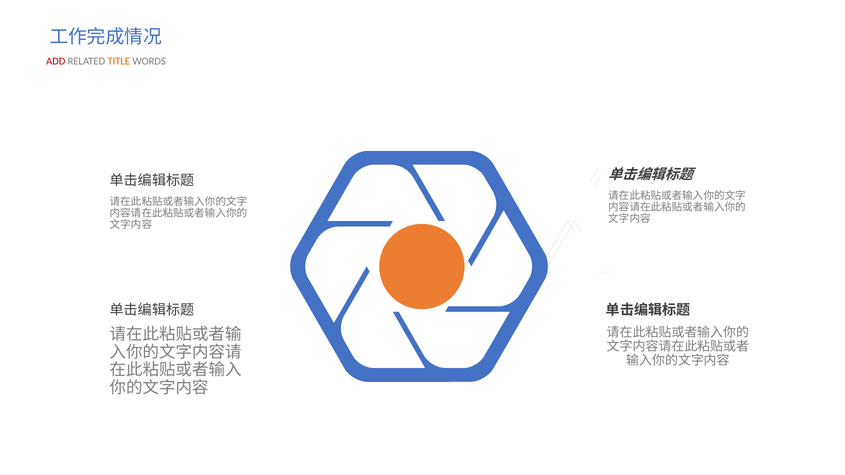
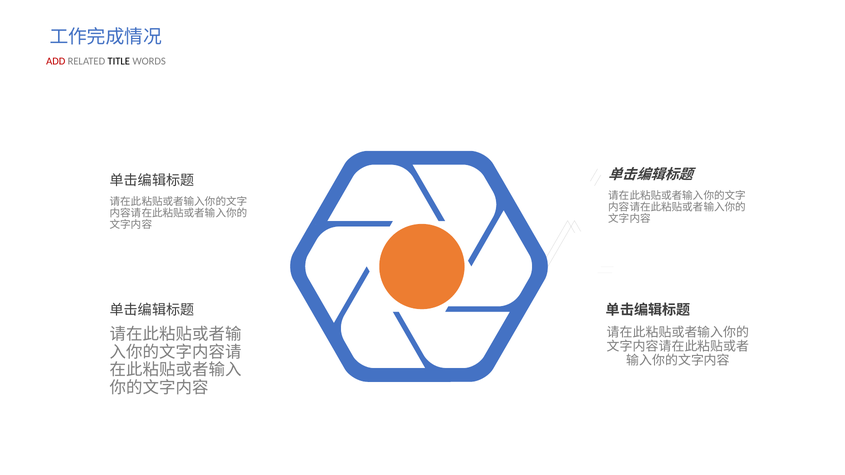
TITLE colour: orange -> black
